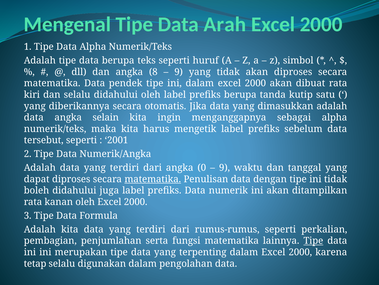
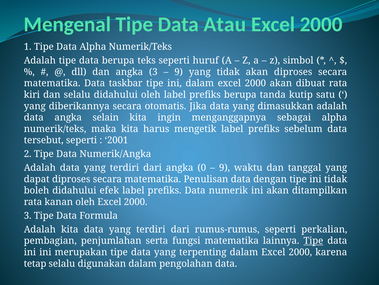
Arah: Arah -> Atau
angka 8: 8 -> 3
pendek: pendek -> taskbar
matematika at (153, 179) underline: present -> none
juga: juga -> efek
